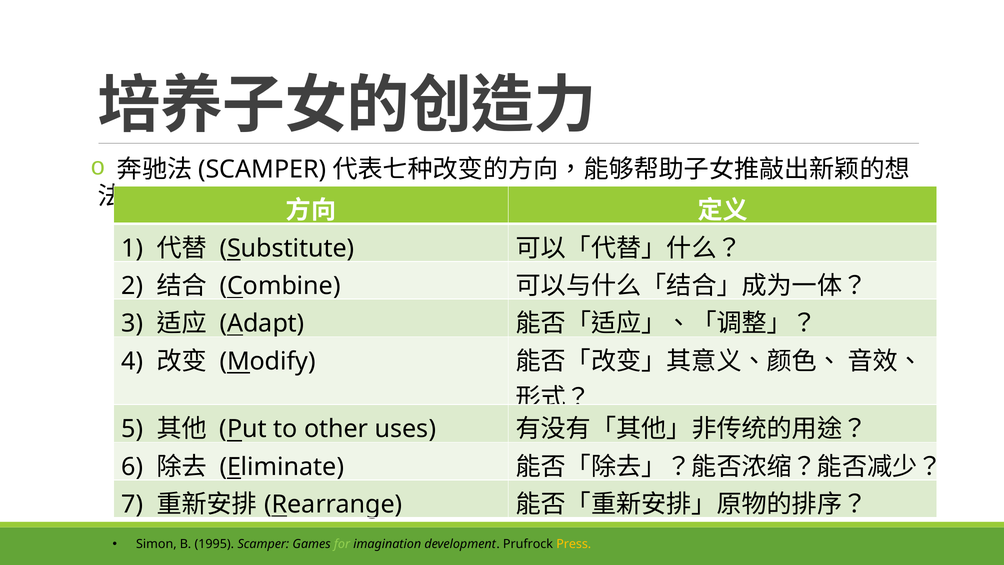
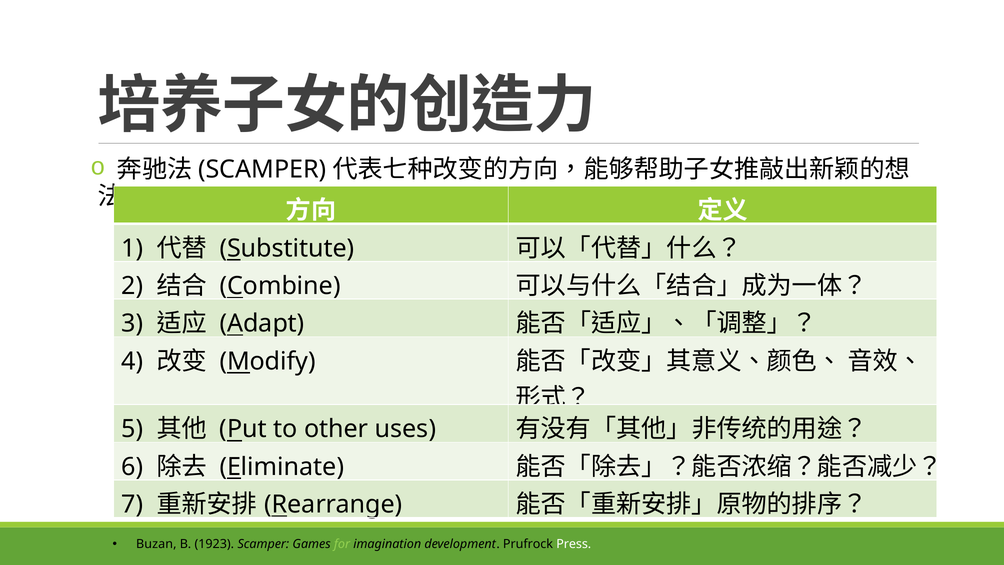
Simon: Simon -> Buzan
1995: 1995 -> 1923
Press colour: yellow -> white
